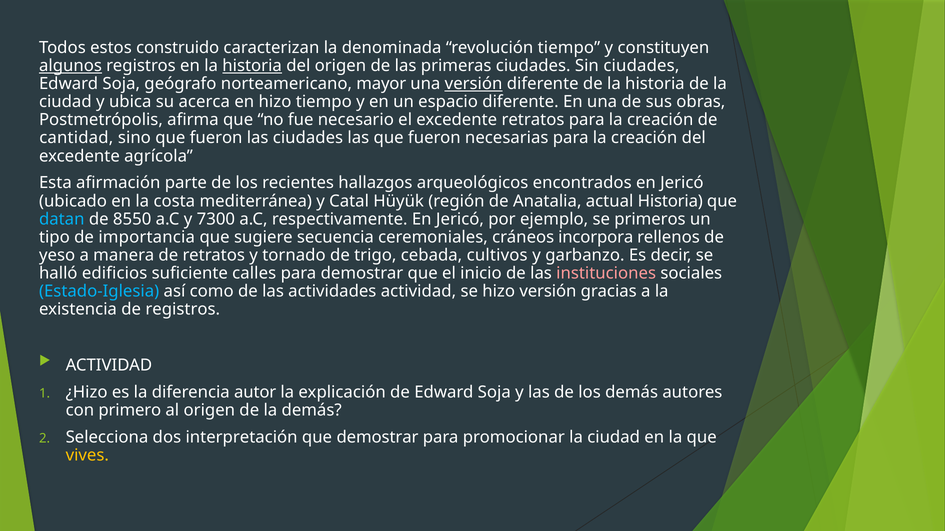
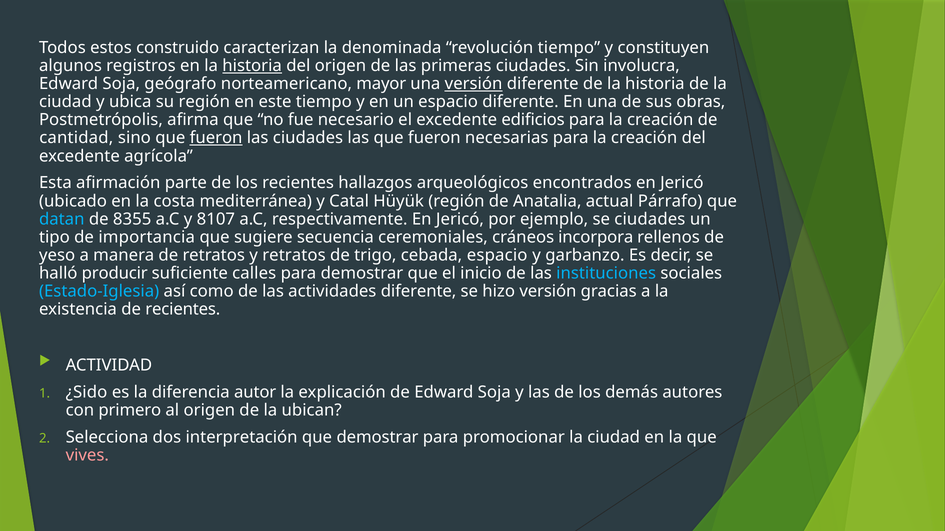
algunos underline: present -> none
Sin ciudades: ciudades -> involucra
su acerca: acerca -> región
en hizo: hizo -> este
excedente retratos: retratos -> edificios
fueron at (216, 138) underline: none -> present
actual Historia: Historia -> Párrafo
8550: 8550 -> 8355
7300: 7300 -> 8107
se primeros: primeros -> ciudades
y tornado: tornado -> retratos
cebada cultivos: cultivos -> espacio
edificios: edificios -> producir
instituciones colour: pink -> light blue
actividades actividad: actividad -> diferente
de registros: registros -> recientes
¿Hizo: ¿Hizo -> ¿Sido
la demás: demás -> ubican
vives colour: yellow -> pink
